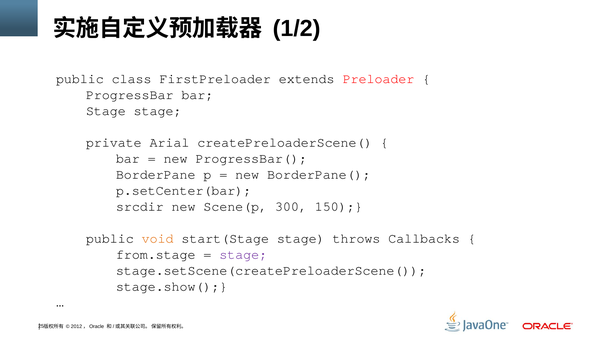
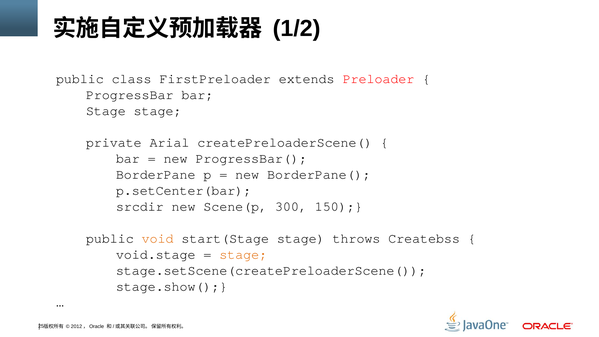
Callbacks: Callbacks -> Createbss
from.stage: from.stage -> void.stage
stage at (243, 254) colour: purple -> orange
